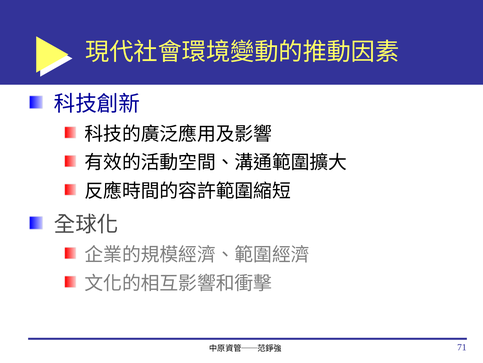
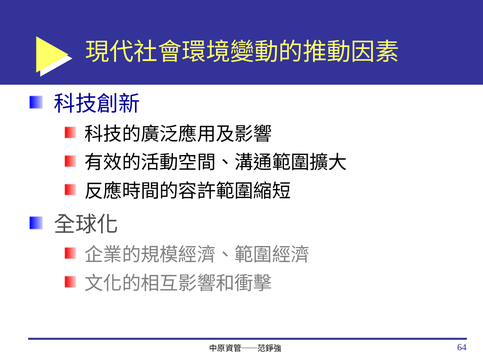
71: 71 -> 64
